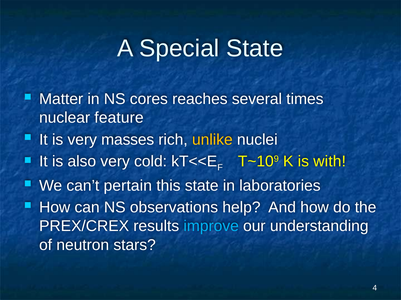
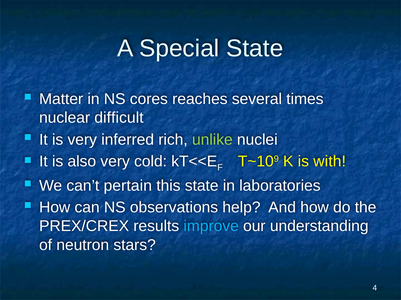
feature: feature -> difficult
masses: masses -> inferred
unlike colour: yellow -> light green
